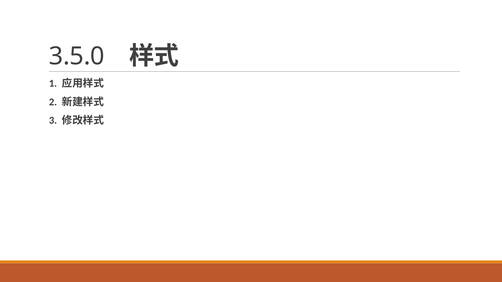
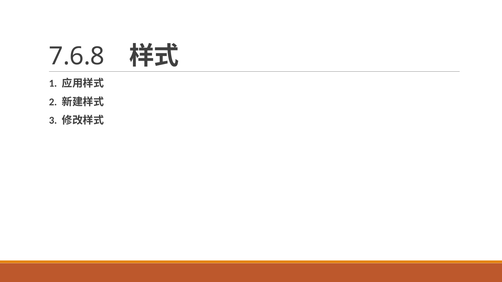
3.5.0: 3.5.0 -> 7.6.8
